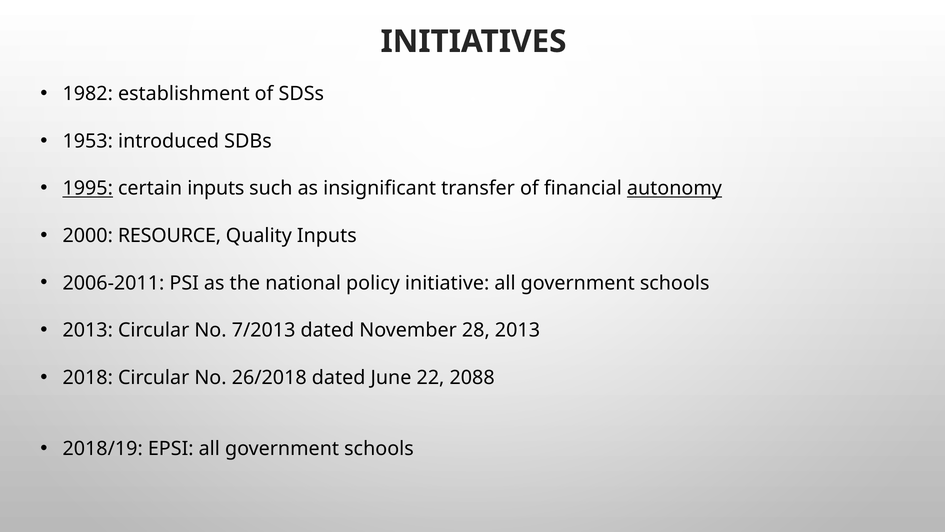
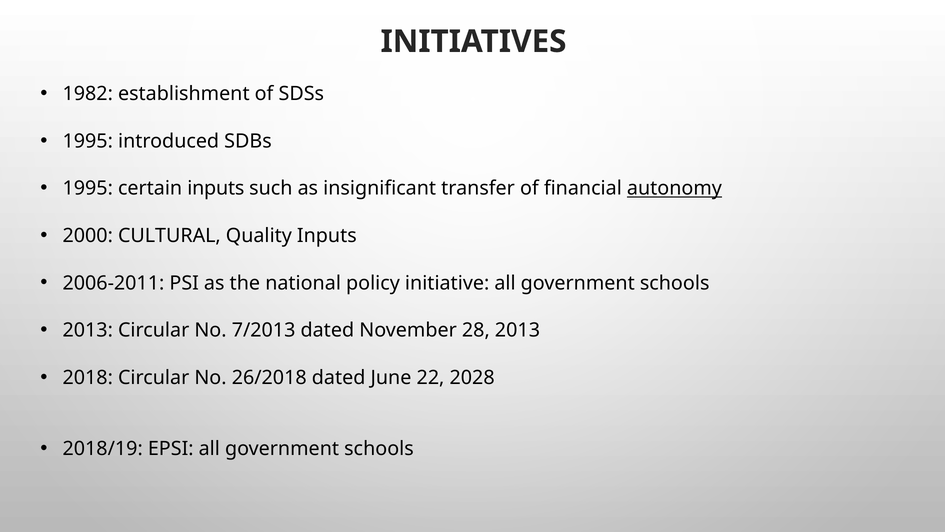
1953 at (88, 141): 1953 -> 1995
1995 at (88, 188) underline: present -> none
RESOURCE: RESOURCE -> CULTURAL
2088: 2088 -> 2028
